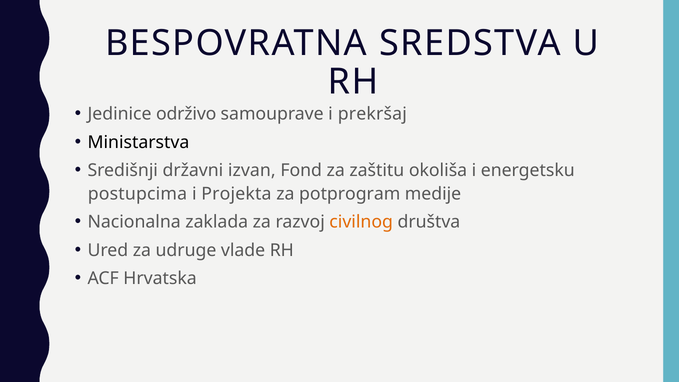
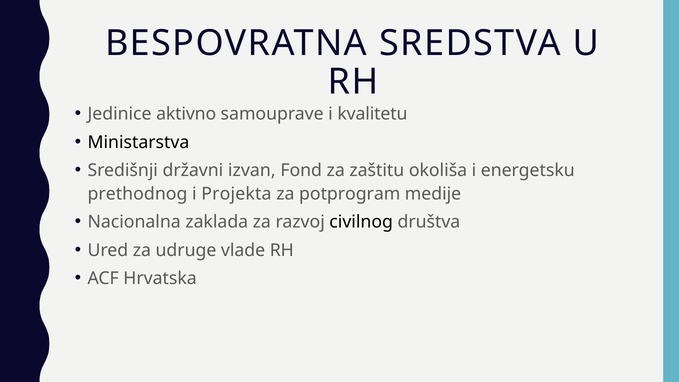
održivo: održivo -> aktivno
prekršaj: prekršaj -> kvalitetu
postupcima: postupcima -> prethodnog
civilnog colour: orange -> black
